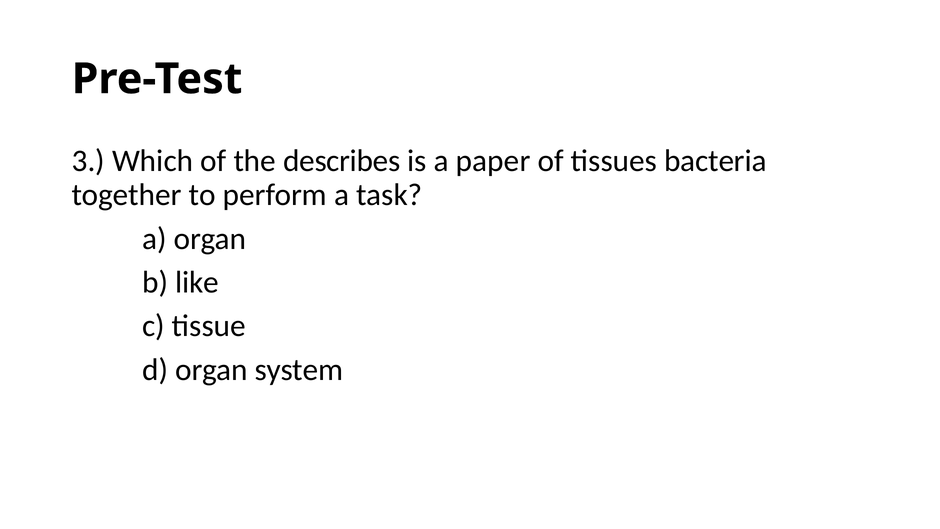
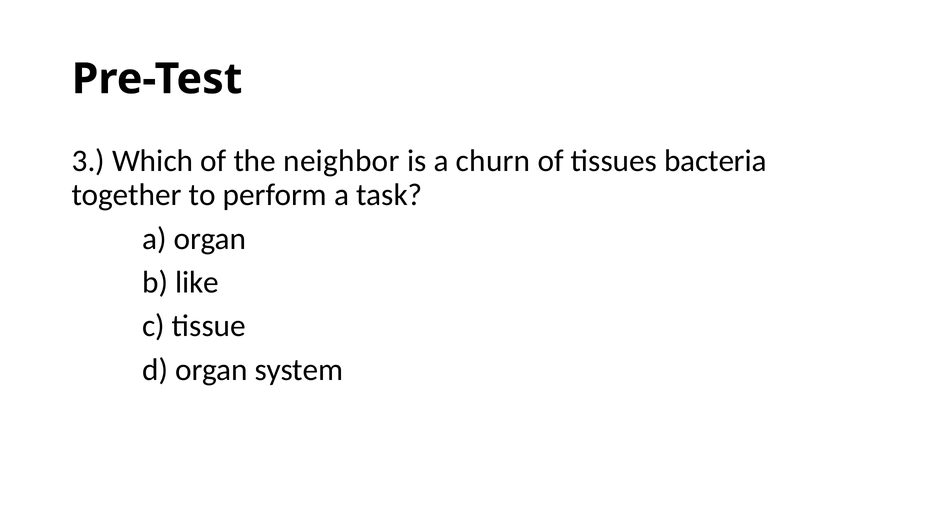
describes: describes -> neighbor
paper: paper -> churn
